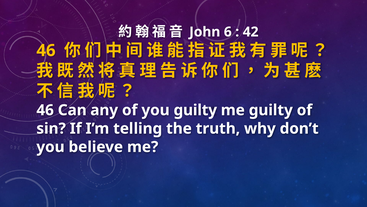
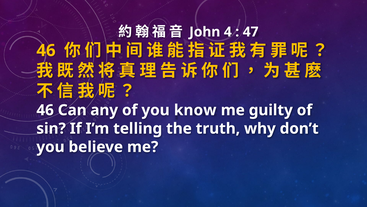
6: 6 -> 4
42: 42 -> 47
you guilty: guilty -> know
